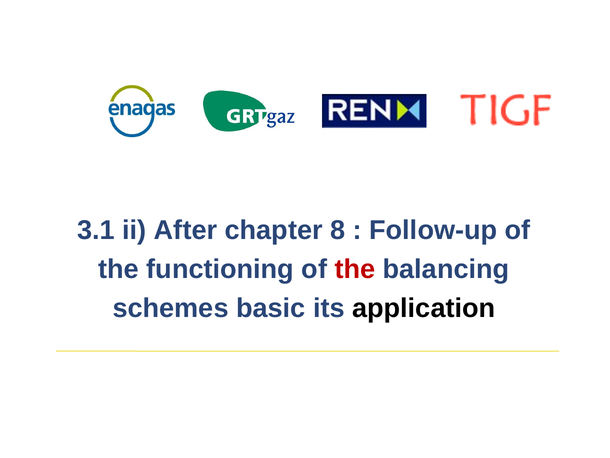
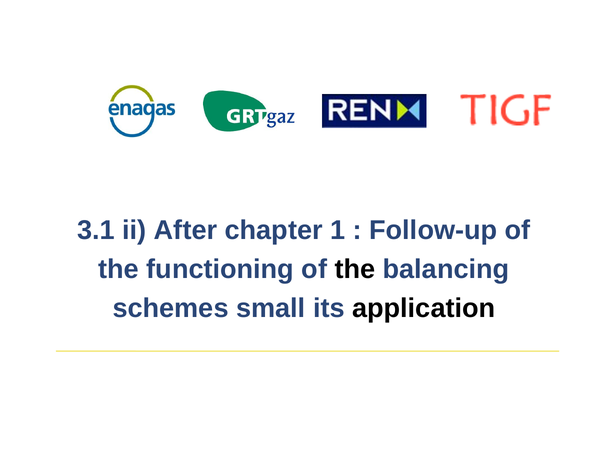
8: 8 -> 1
the at (355, 269) colour: red -> black
basic: basic -> small
